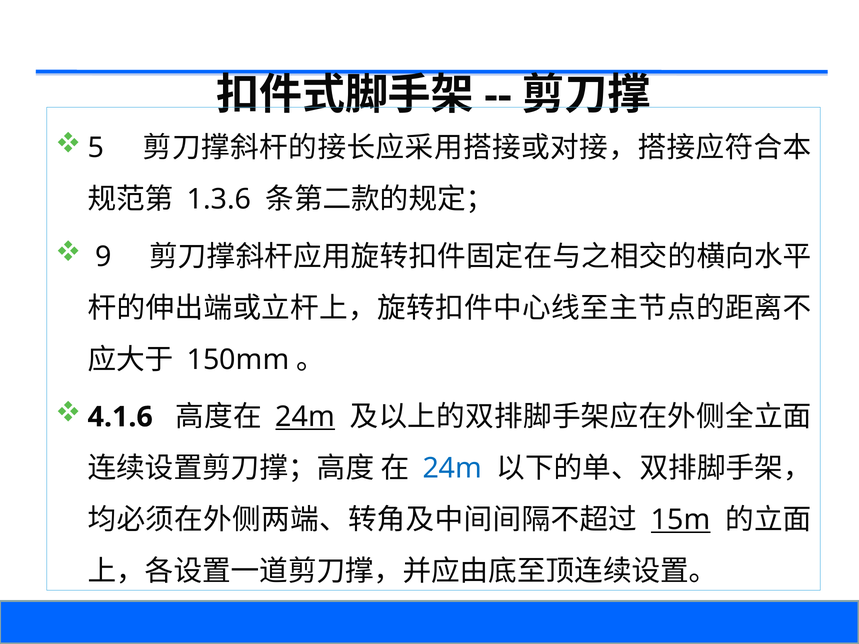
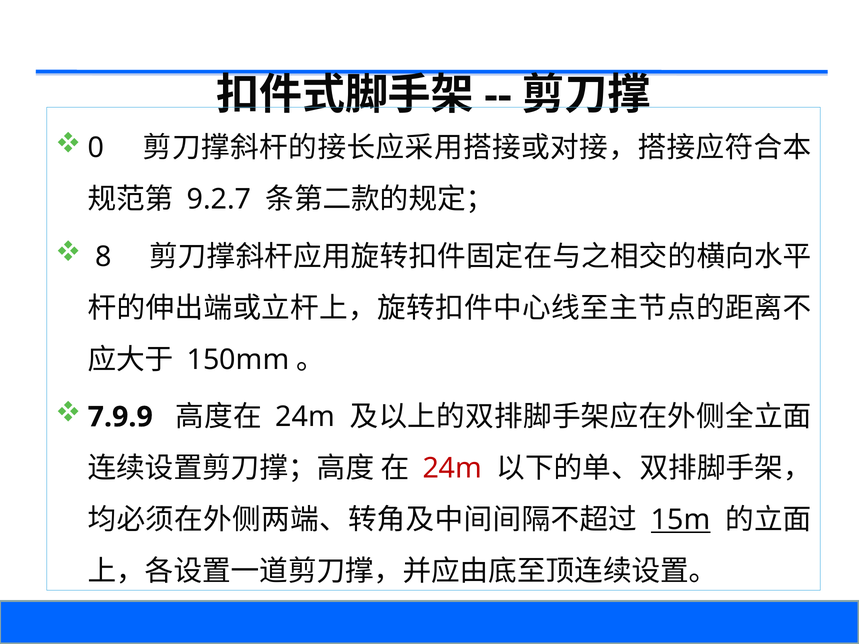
5: 5 -> 0
1.3.6: 1.3.6 -> 9.2.7
9: 9 -> 8
4.1.6: 4.1.6 -> 7.9.9
24m at (305, 417) underline: present -> none
24m at (452, 469) colour: blue -> red
